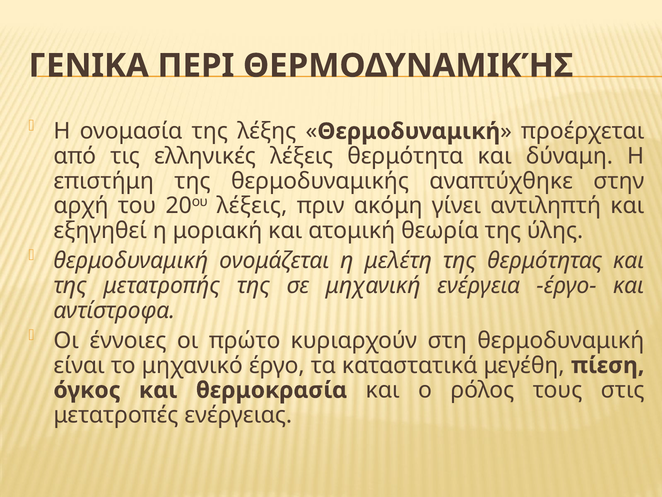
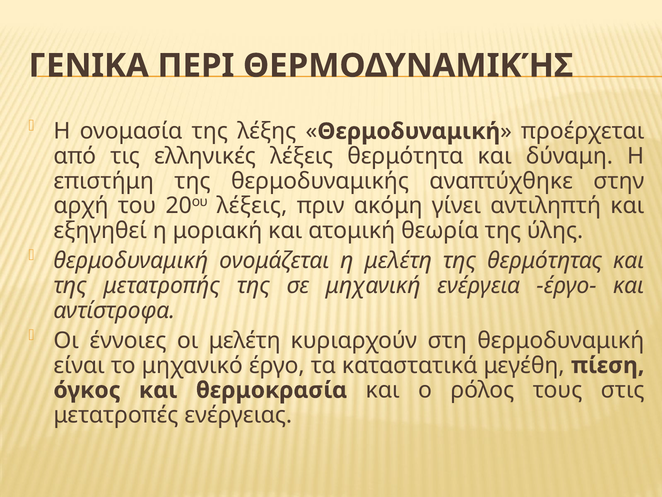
οι πρώτο: πρώτο -> μελέτη
